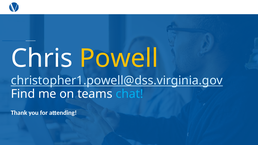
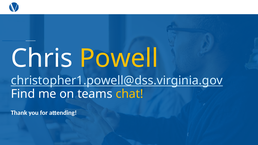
chat colour: light blue -> yellow
